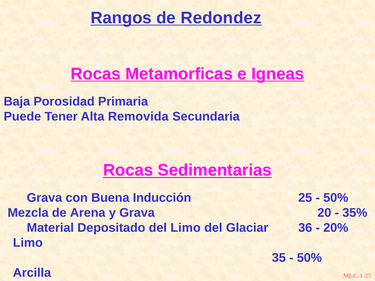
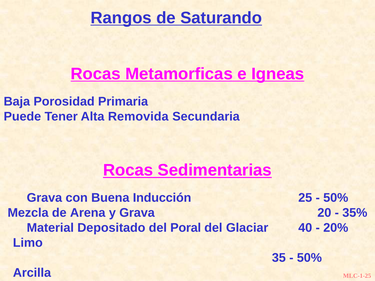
Redondez: Redondez -> Saturando
del Limo: Limo -> Poral
36: 36 -> 40
